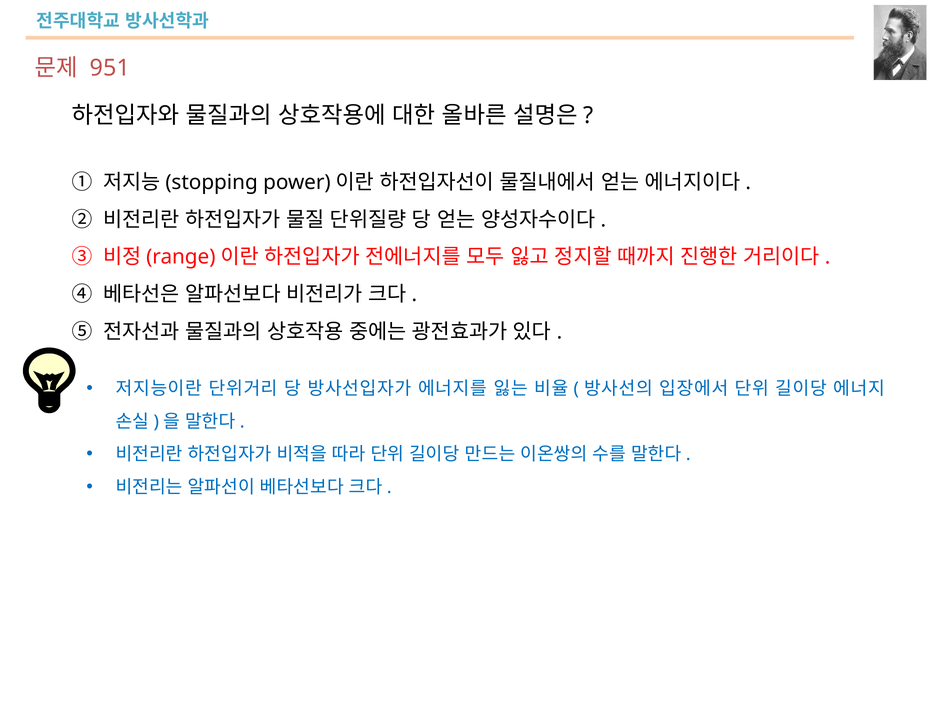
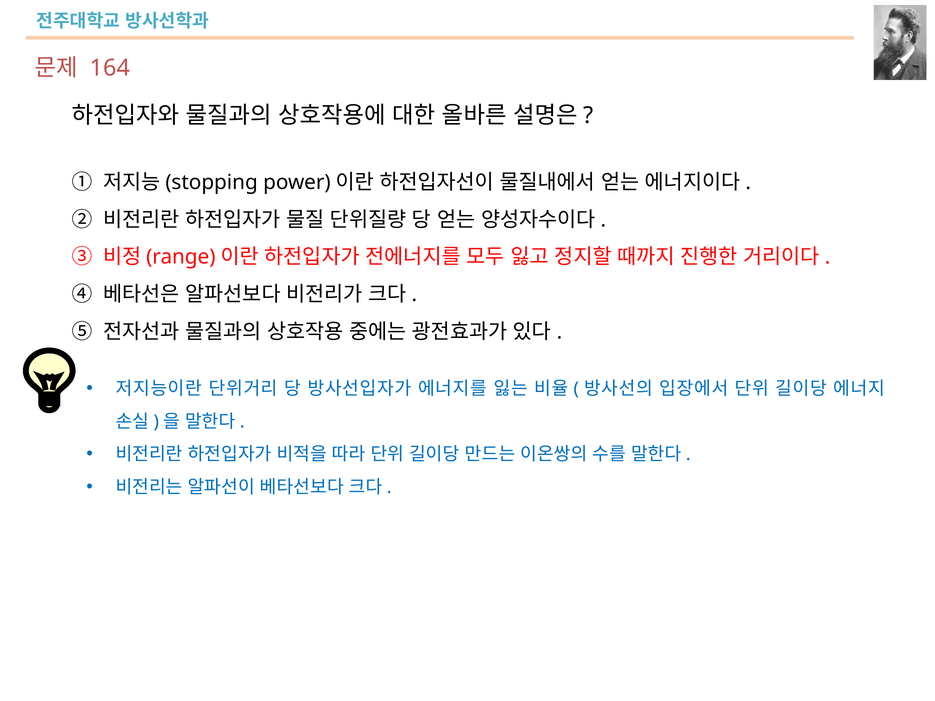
951: 951 -> 164
